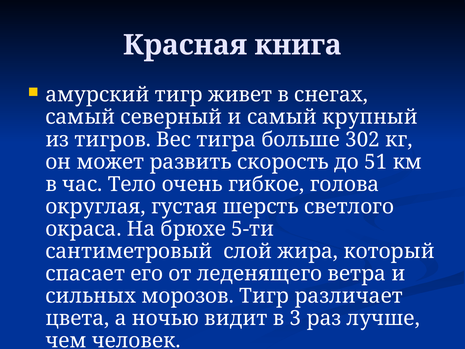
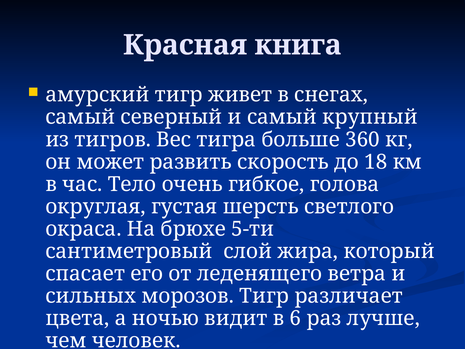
302: 302 -> 360
51: 51 -> 18
3: 3 -> 6
